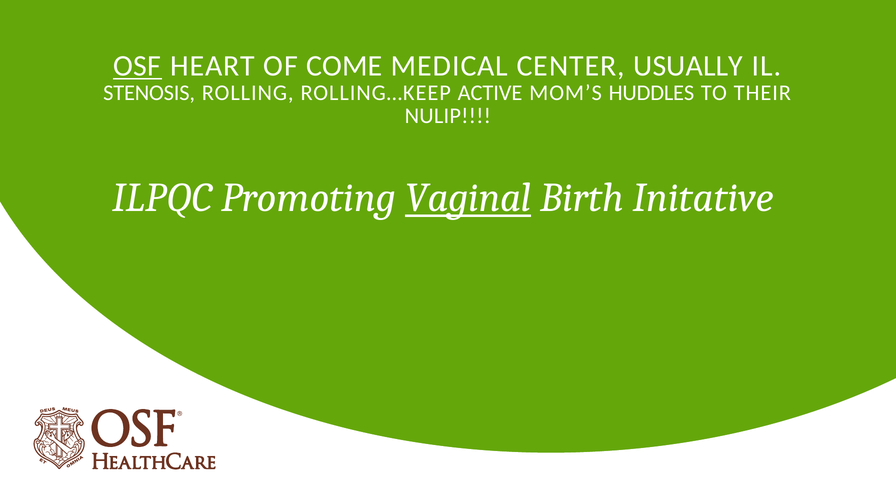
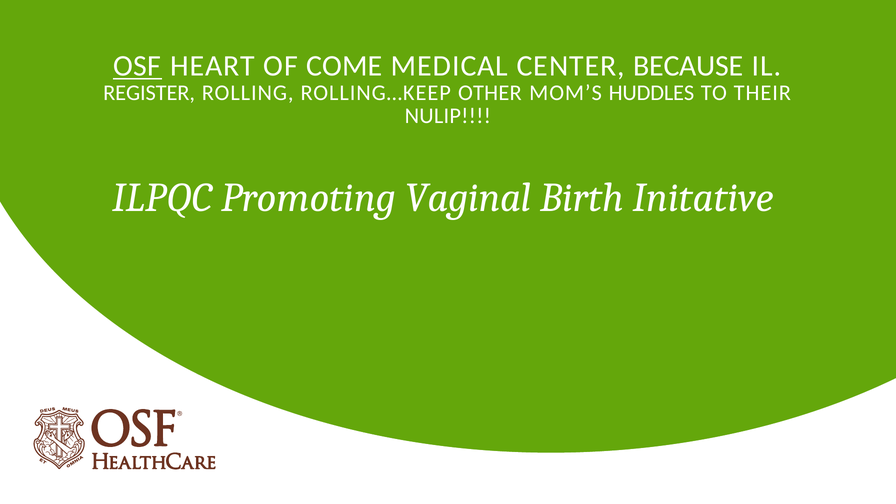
USUALLY: USUALLY -> BECAUSE
STENOSIS: STENOSIS -> REGISTER
ACTIVE: ACTIVE -> OTHER
Vaginal underline: present -> none
